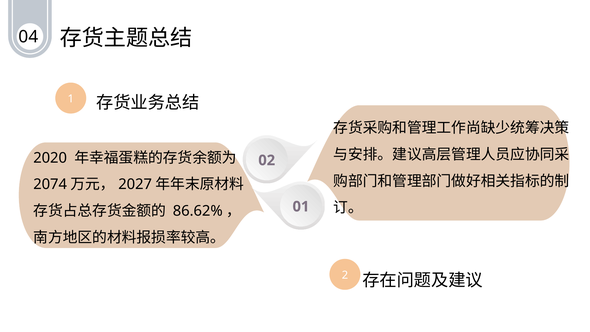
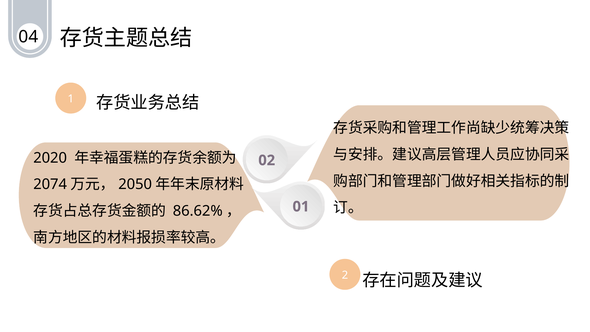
2027: 2027 -> 2050
